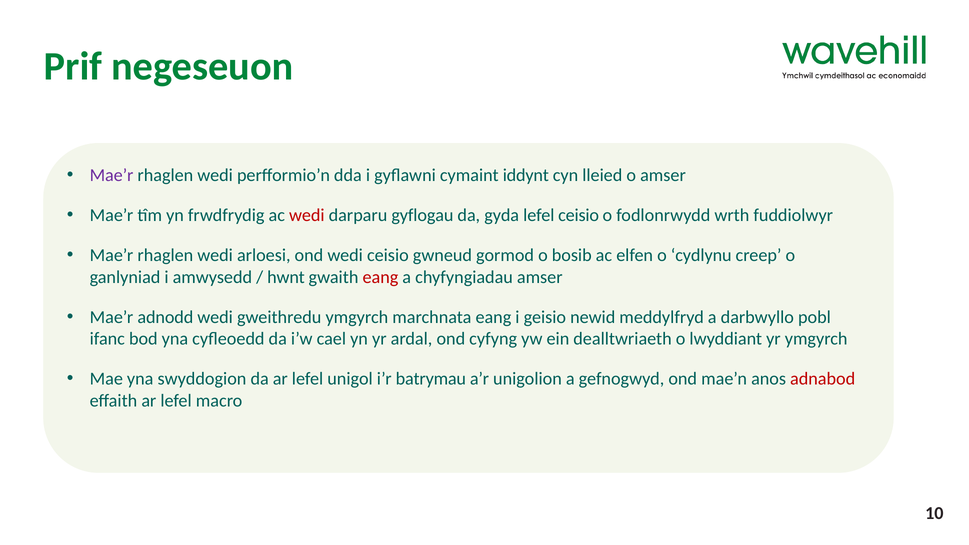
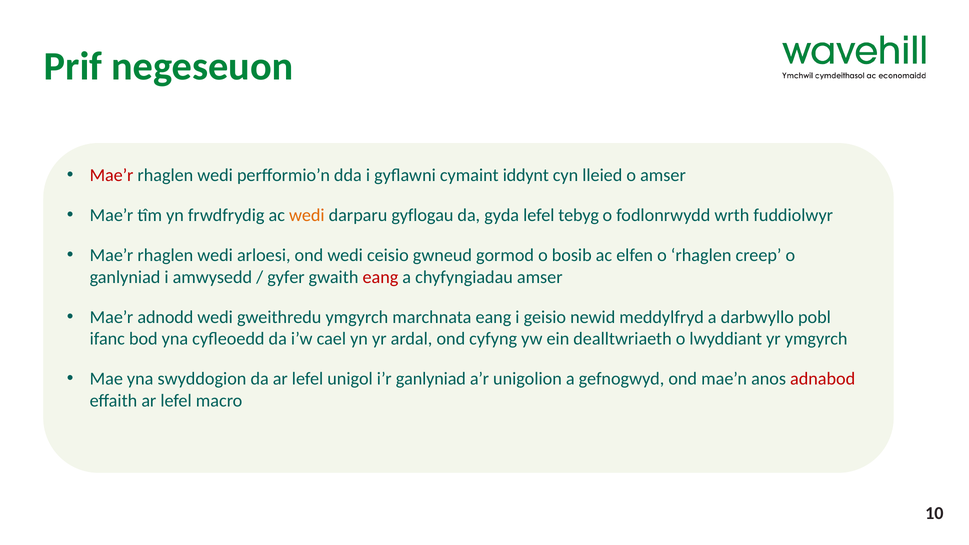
Mae’r at (112, 175) colour: purple -> red
wedi at (307, 215) colour: red -> orange
lefel ceisio: ceisio -> tebyg
o cydlynu: cydlynu -> rhaglen
hwnt: hwnt -> gyfer
i’r batrymau: batrymau -> ganlyniad
